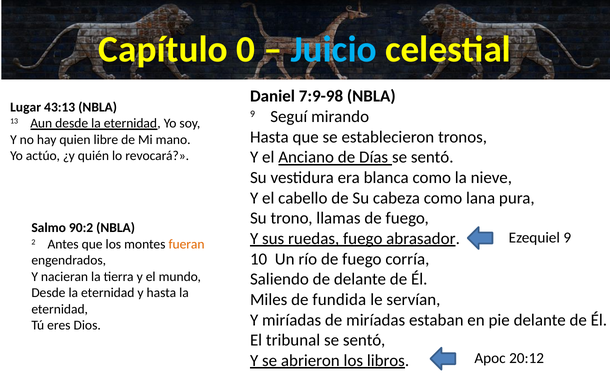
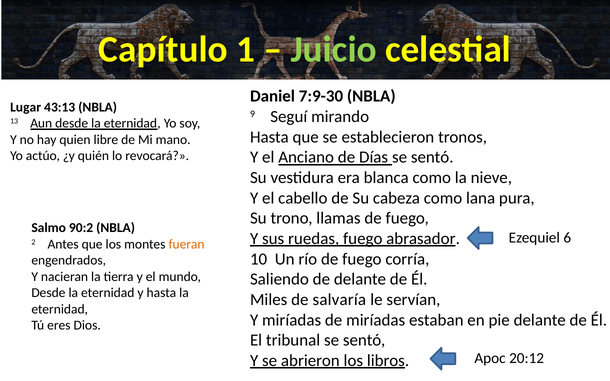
0: 0 -> 1
Juicio colour: light blue -> light green
7:9-98: 7:9-98 -> 7:9-30
Ezequiel 9: 9 -> 6
fundida: fundida -> salvaría
